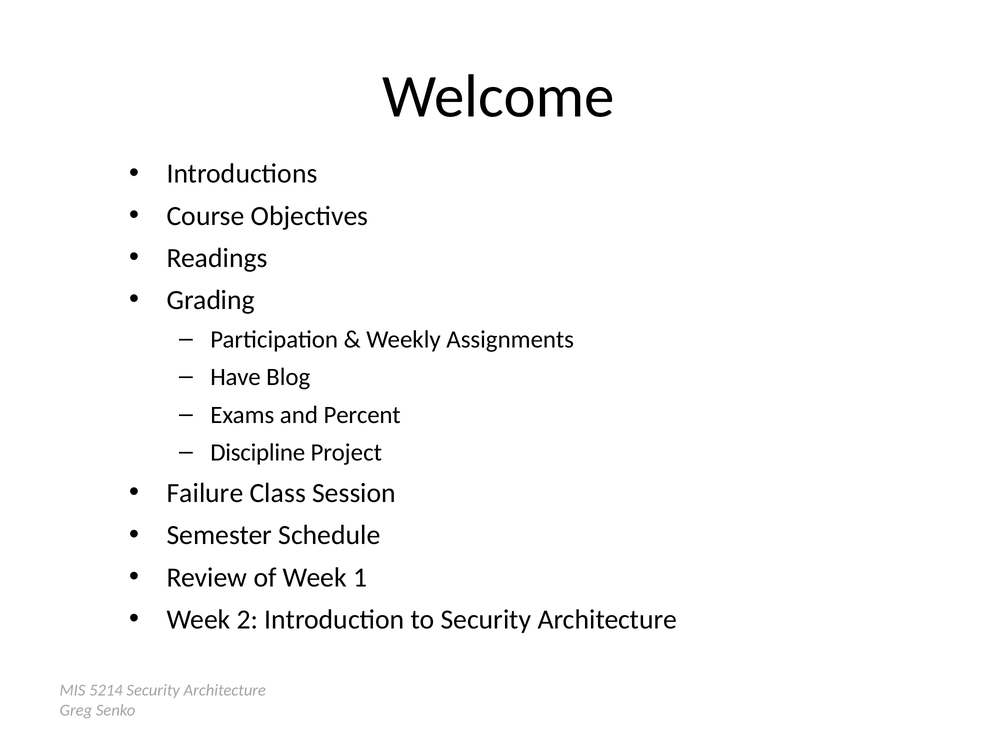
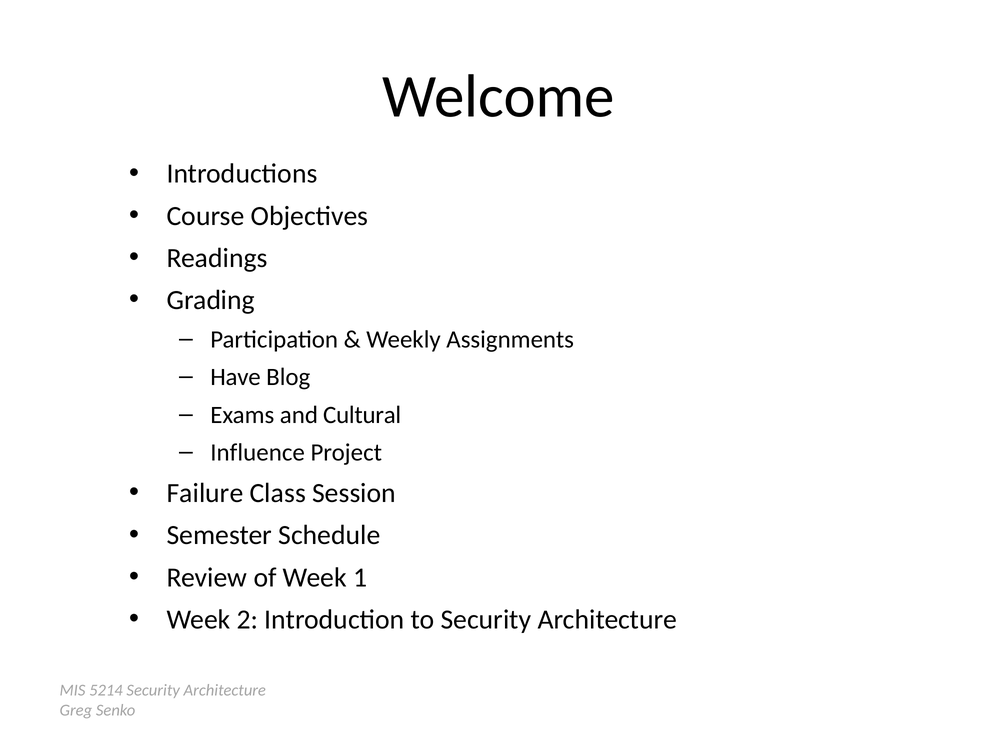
Percent: Percent -> Cultural
Discipline: Discipline -> Influence
